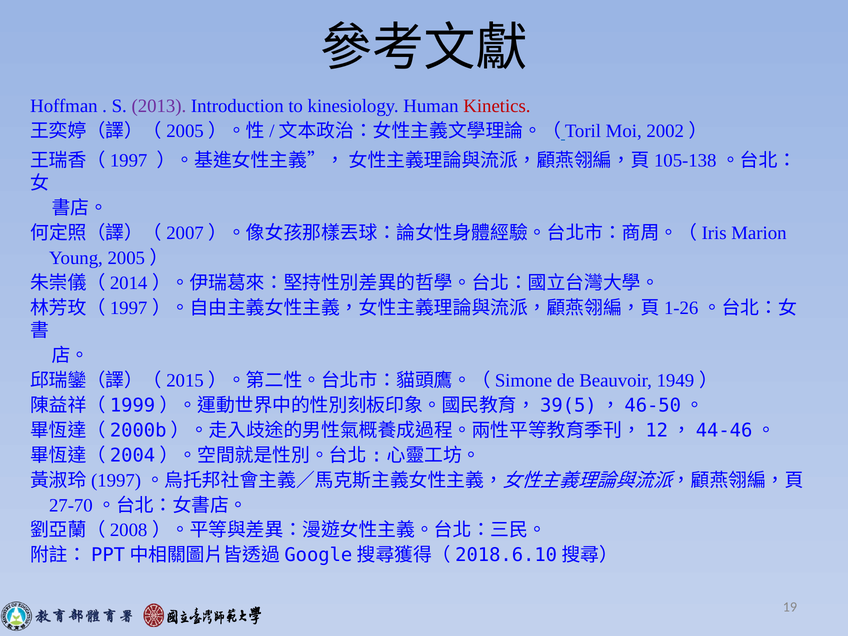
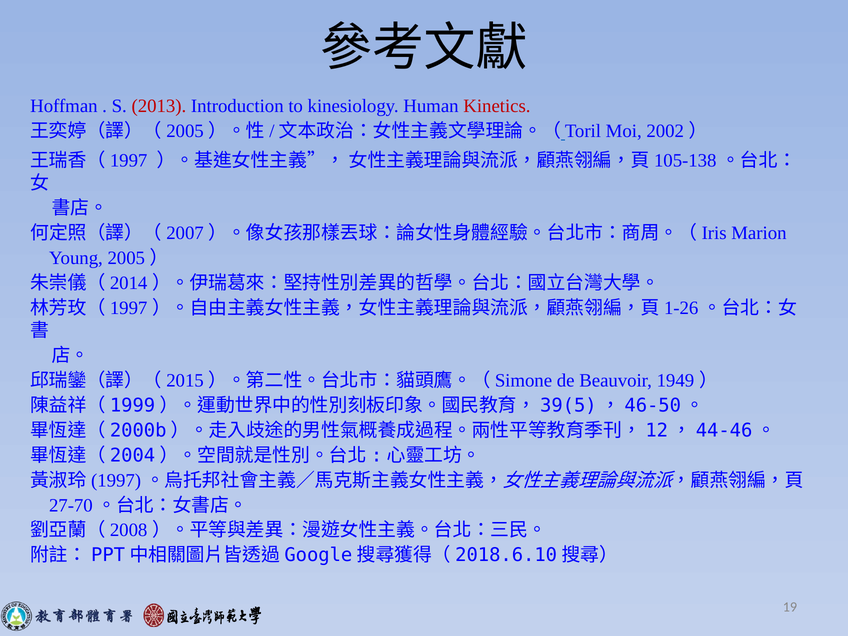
2013 colour: purple -> red
